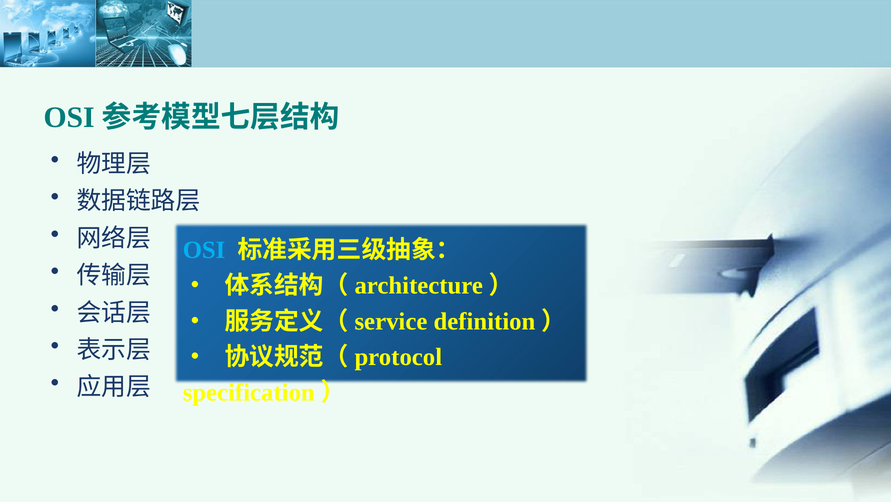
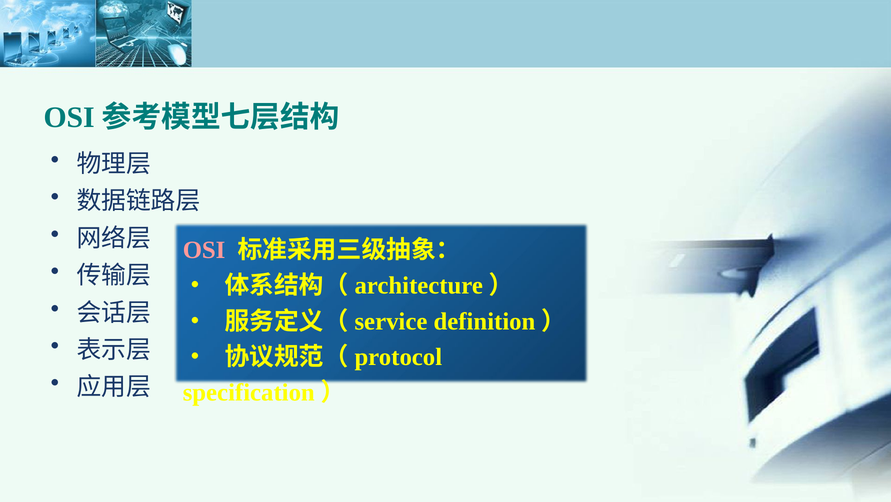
OSI colour: light blue -> pink
